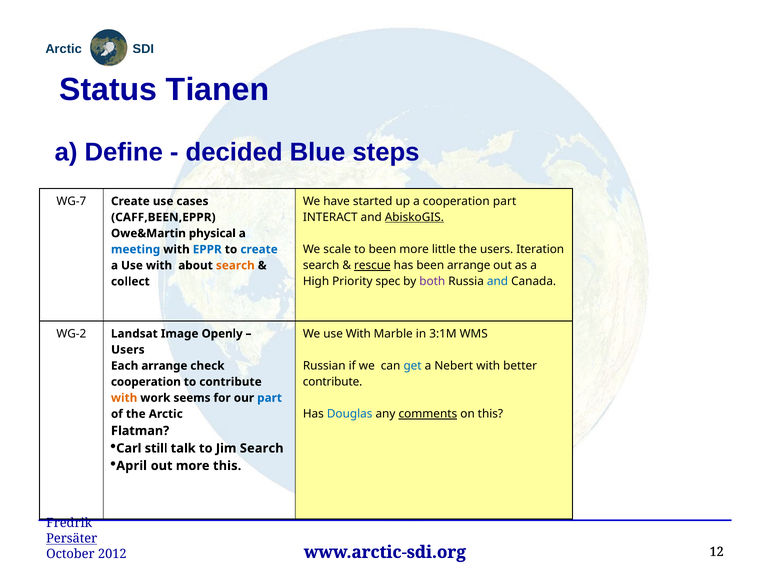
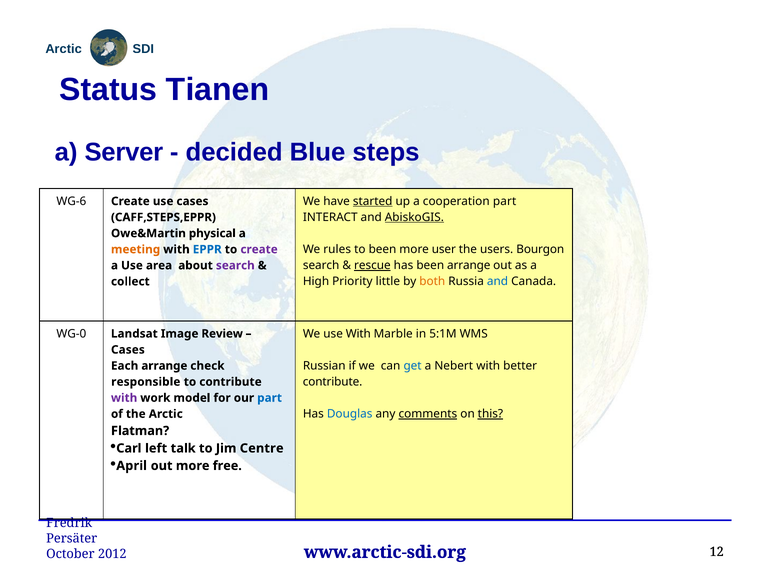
Define: Define -> Server
WG-7: WG-7 -> WG-6
started underline: none -> present
CAFF,BEEN,EPPR: CAFF,BEEN,EPPR -> CAFF,STEPS,EPPR
scale: scale -> rules
little: little -> user
Iteration: Iteration -> Bourgon
meeting colour: blue -> orange
create at (259, 249) colour: blue -> purple
a Use with: with -> area
search at (235, 265) colour: orange -> purple
spec: spec -> little
both colour: purple -> orange
WG-2: WG-2 -> WG-0
Openly: Openly -> Review
3:1M: 3:1M -> 5:1M
Users at (128, 349): Users -> Cases
cooperation at (146, 382): cooperation -> responsible
with at (124, 398) colour: orange -> purple
seems: seems -> model
this at (490, 414) underline: none -> present
still: still -> left
Jim Search: Search -> Centre
more this: this -> free
Persäter underline: present -> none
